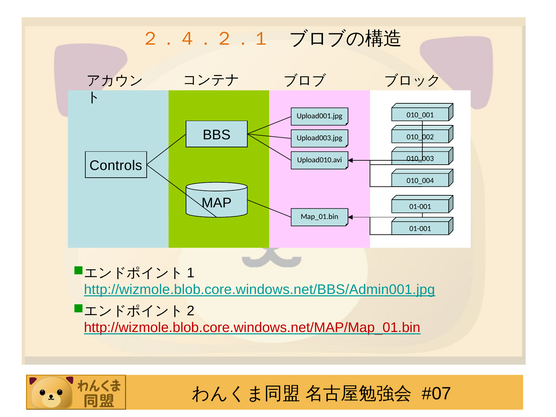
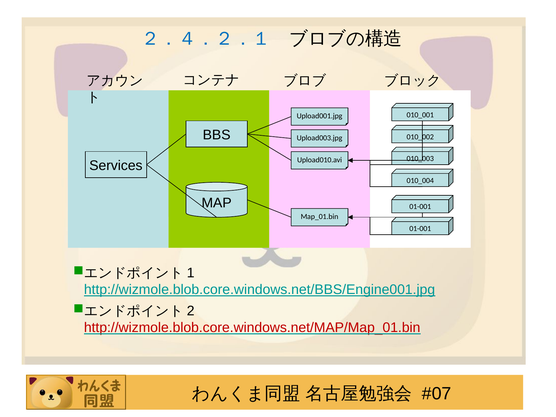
２．４．２．１ colour: orange -> blue
Controls: Controls -> Services
http://wizmole.blob.core.windows.net/BBS/Admin001.jpg: http://wizmole.blob.core.windows.net/BBS/Admin001.jpg -> http://wizmole.blob.core.windows.net/BBS/Engine001.jpg
